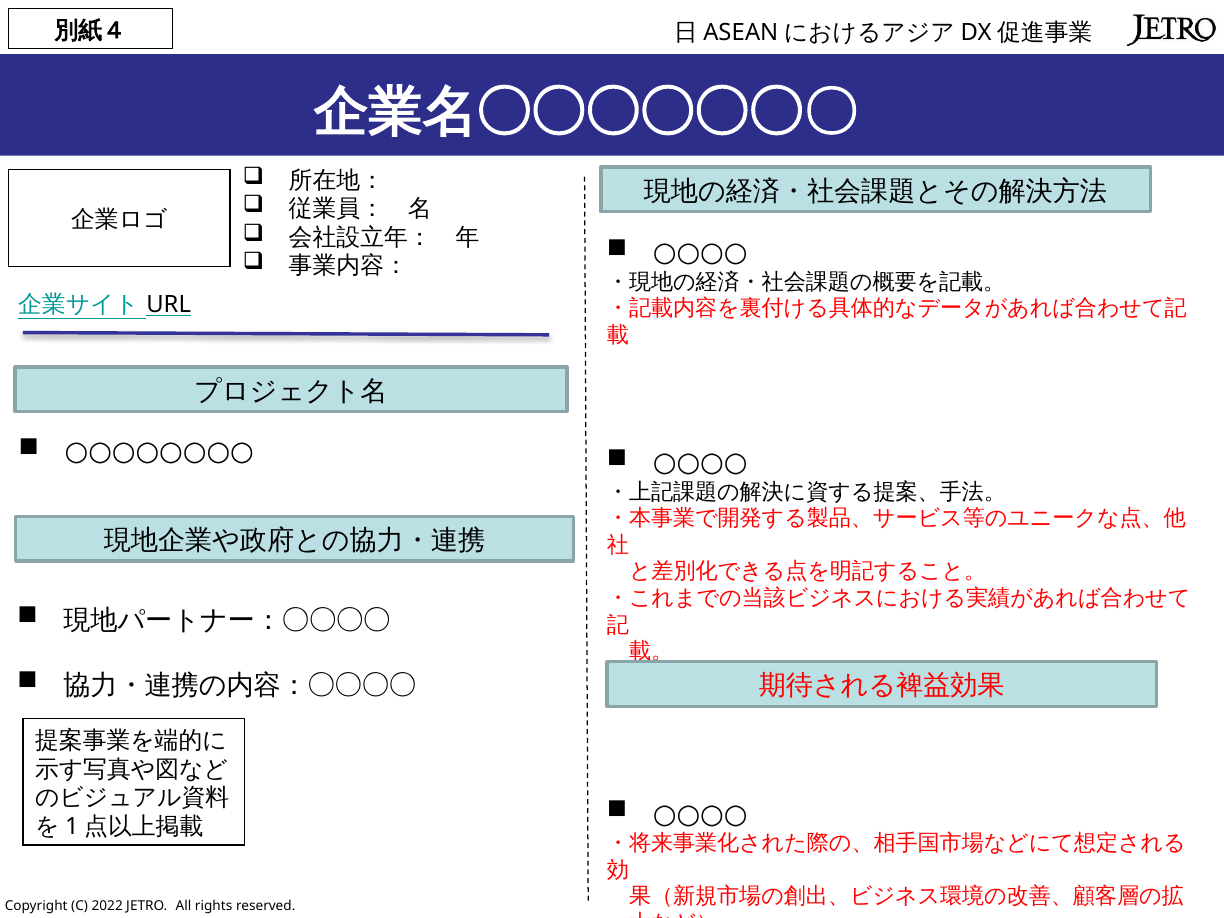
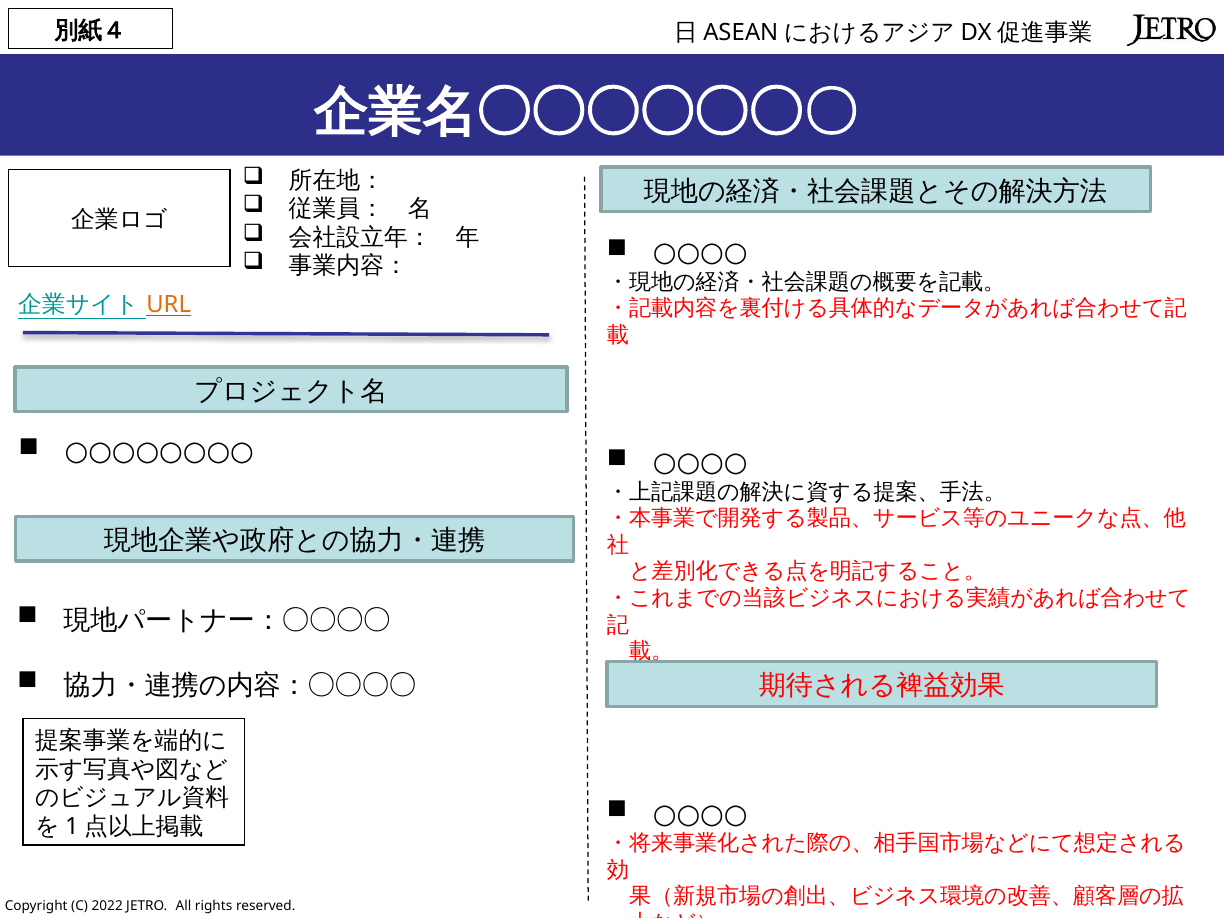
URL colour: black -> orange
